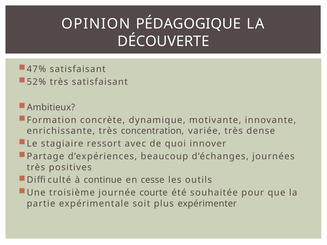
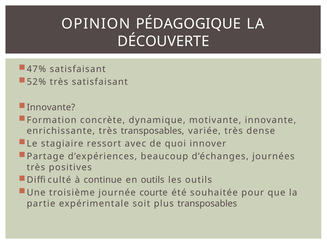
Ambitieux at (51, 107): Ambitieux -> Innovante
très concentration: concentration -> transposables
en cesse: cesse -> outils
plus expérimenter: expérimenter -> transposables
